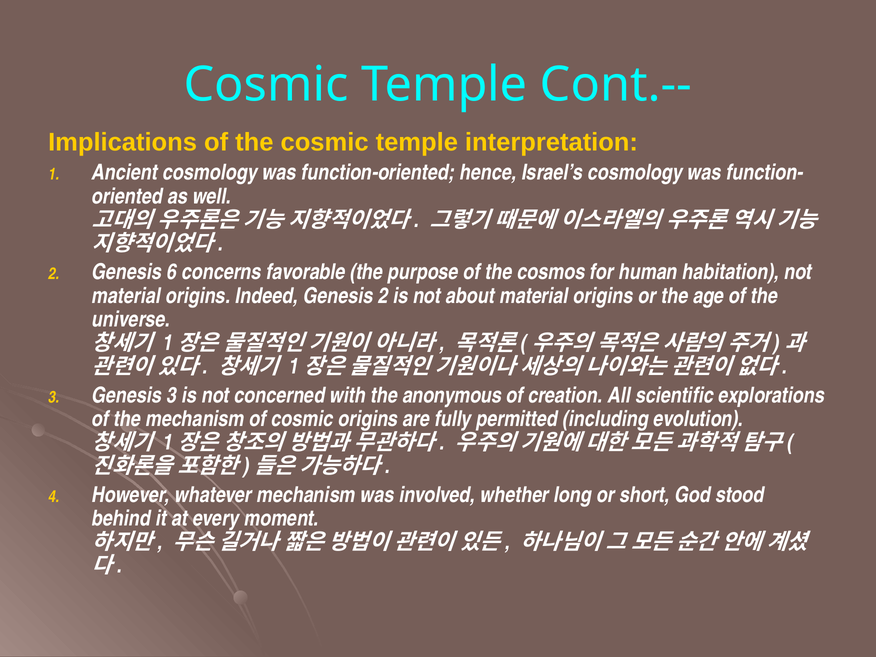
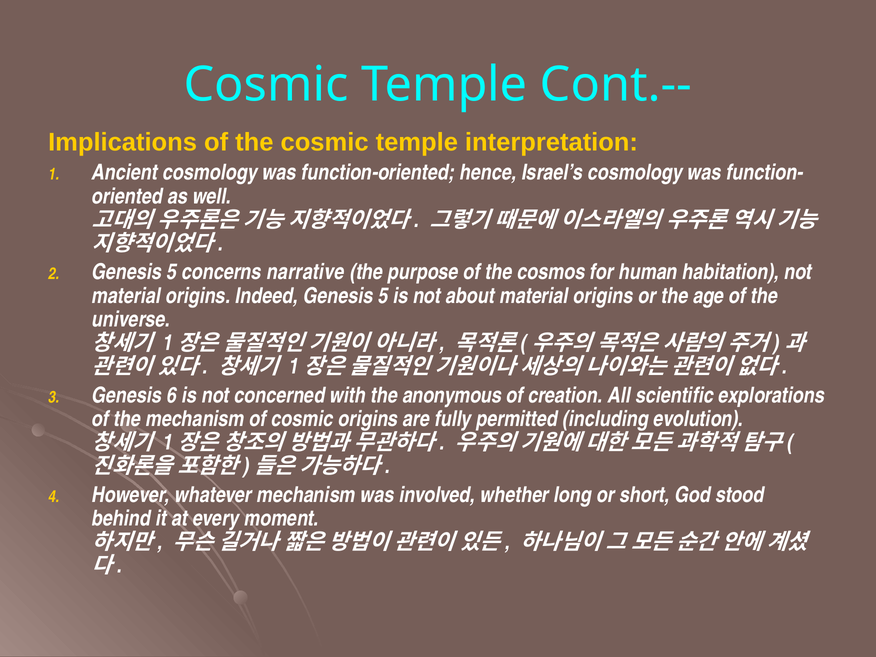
6 at (172, 272): 6 -> 5
favorable: favorable -> narrative
Indeed Genesis 2: 2 -> 5
Genesis 3: 3 -> 6
